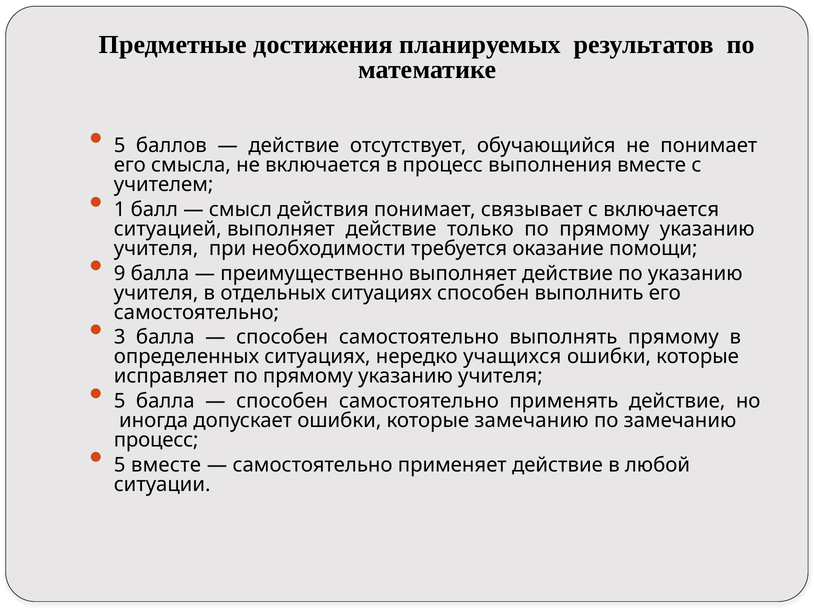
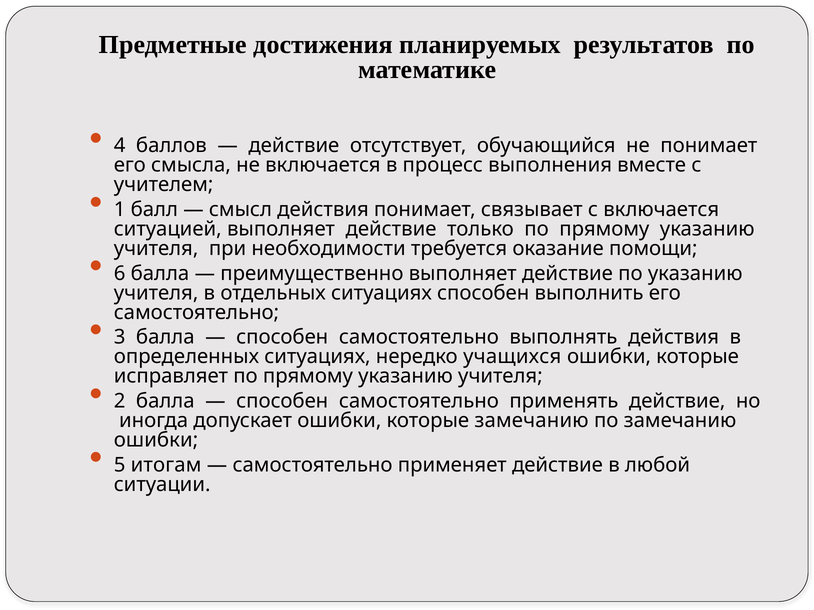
5 at (120, 146): 5 -> 4
9: 9 -> 6
выполнять прямому: прямому -> действия
5 at (120, 401): 5 -> 2
процесс at (156, 440): процесс -> ошибки
5 вместе: вместе -> итогам
